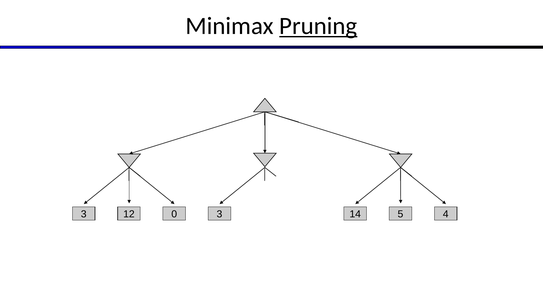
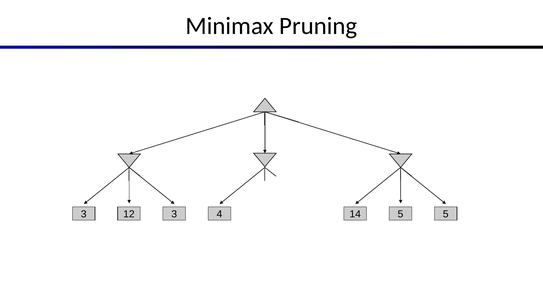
Pruning underline: present -> none
12 0: 0 -> 3
3 3: 3 -> 4
5 4: 4 -> 5
